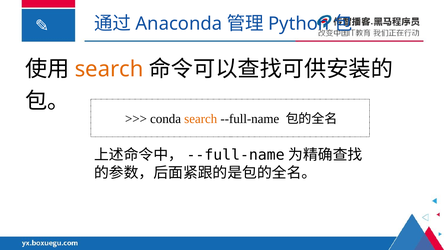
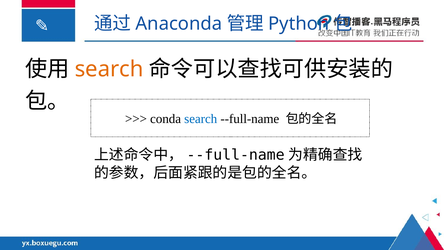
search at (201, 119) colour: orange -> blue
